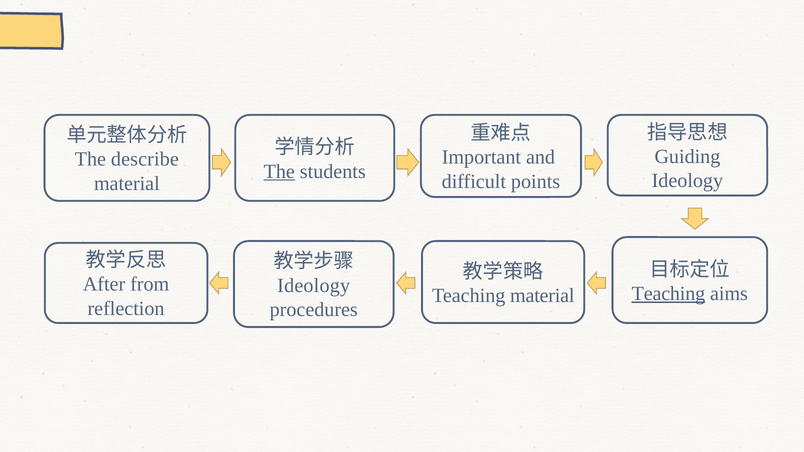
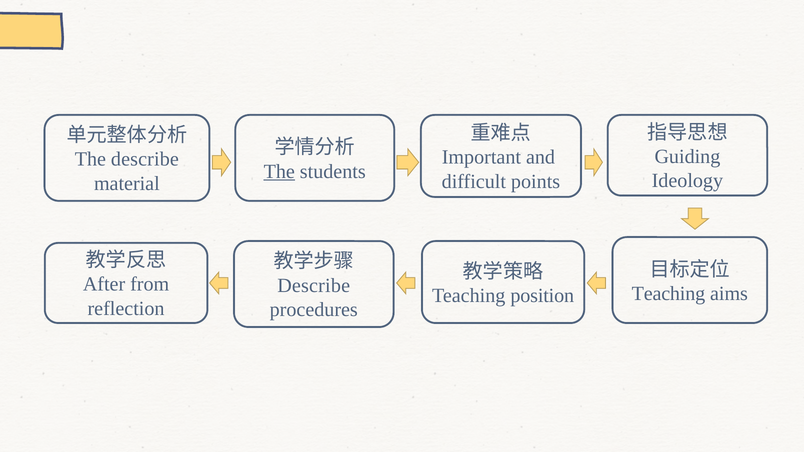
Ideology at (314, 286): Ideology -> Describe
Teaching at (668, 294) underline: present -> none
Teaching material: material -> position
